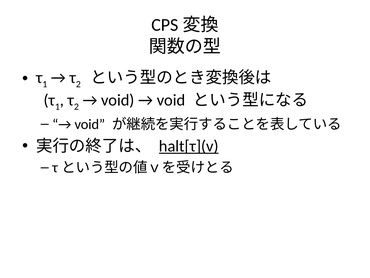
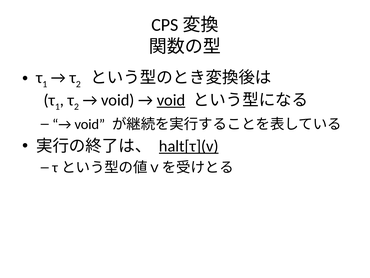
void at (171, 100) underline: none -> present
